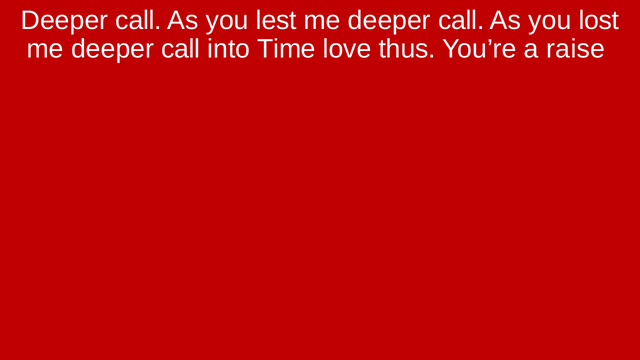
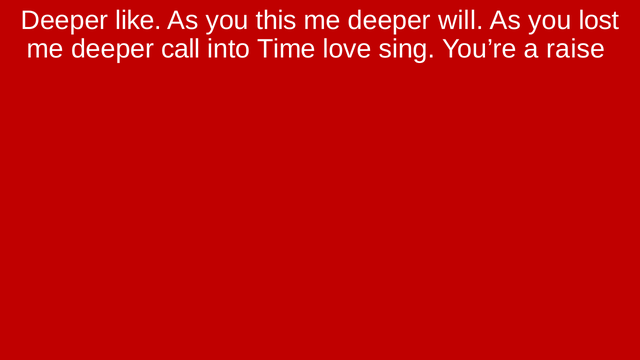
call at (139, 20): call -> like
lest: lest -> this
call at (461, 20): call -> will
thus: thus -> sing
